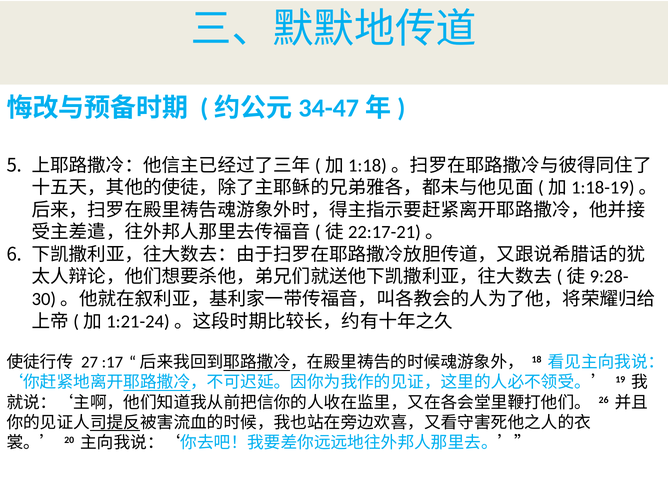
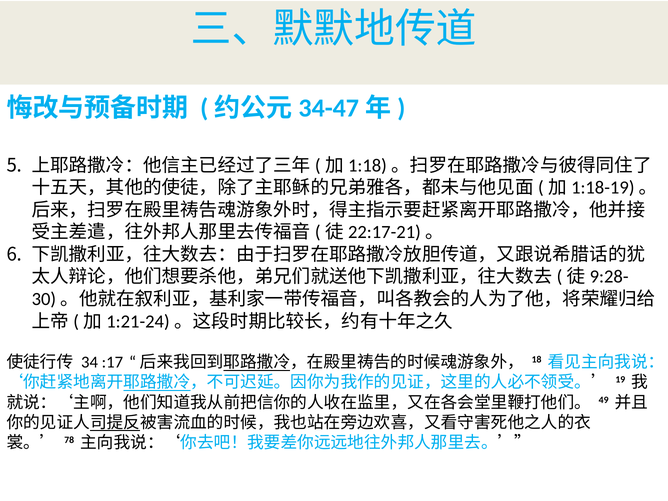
27: 27 -> 34
26: 26 -> 49
20: 20 -> 78
